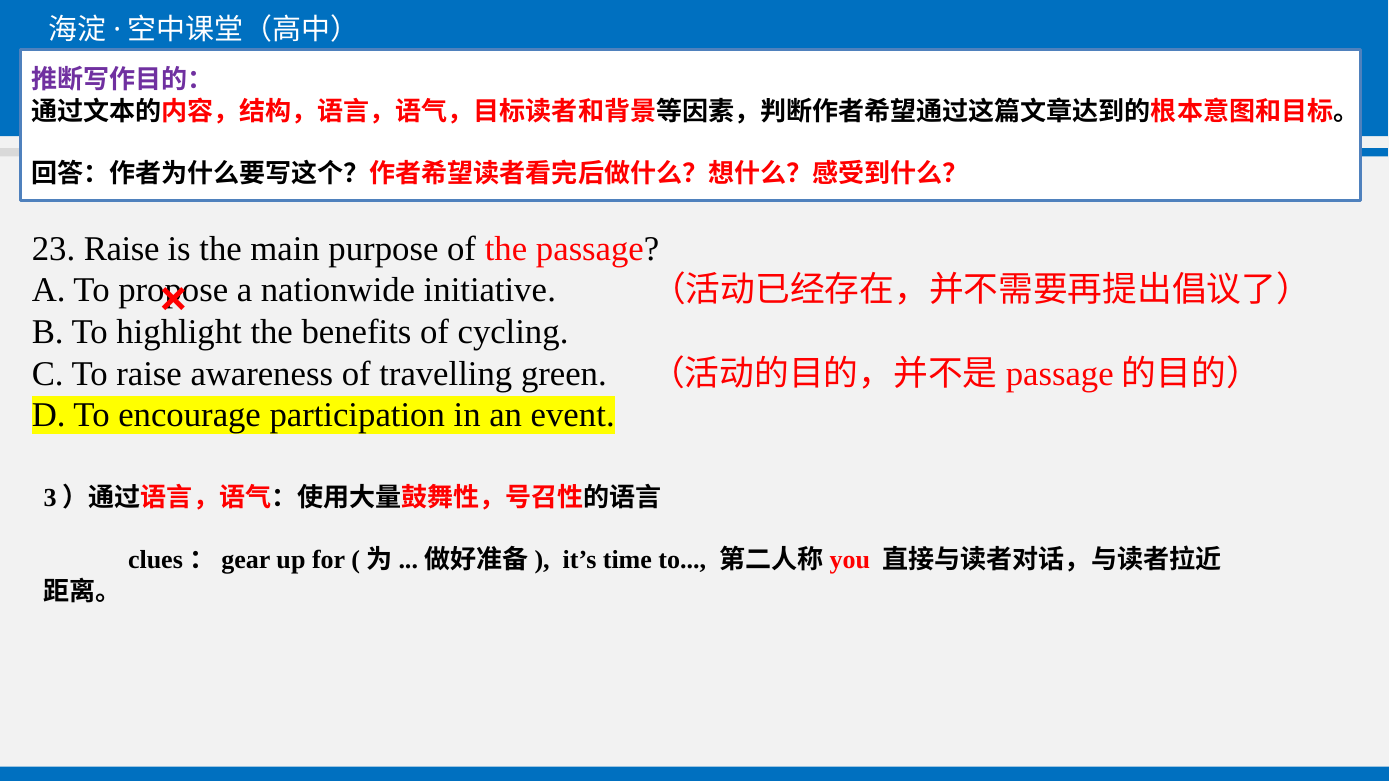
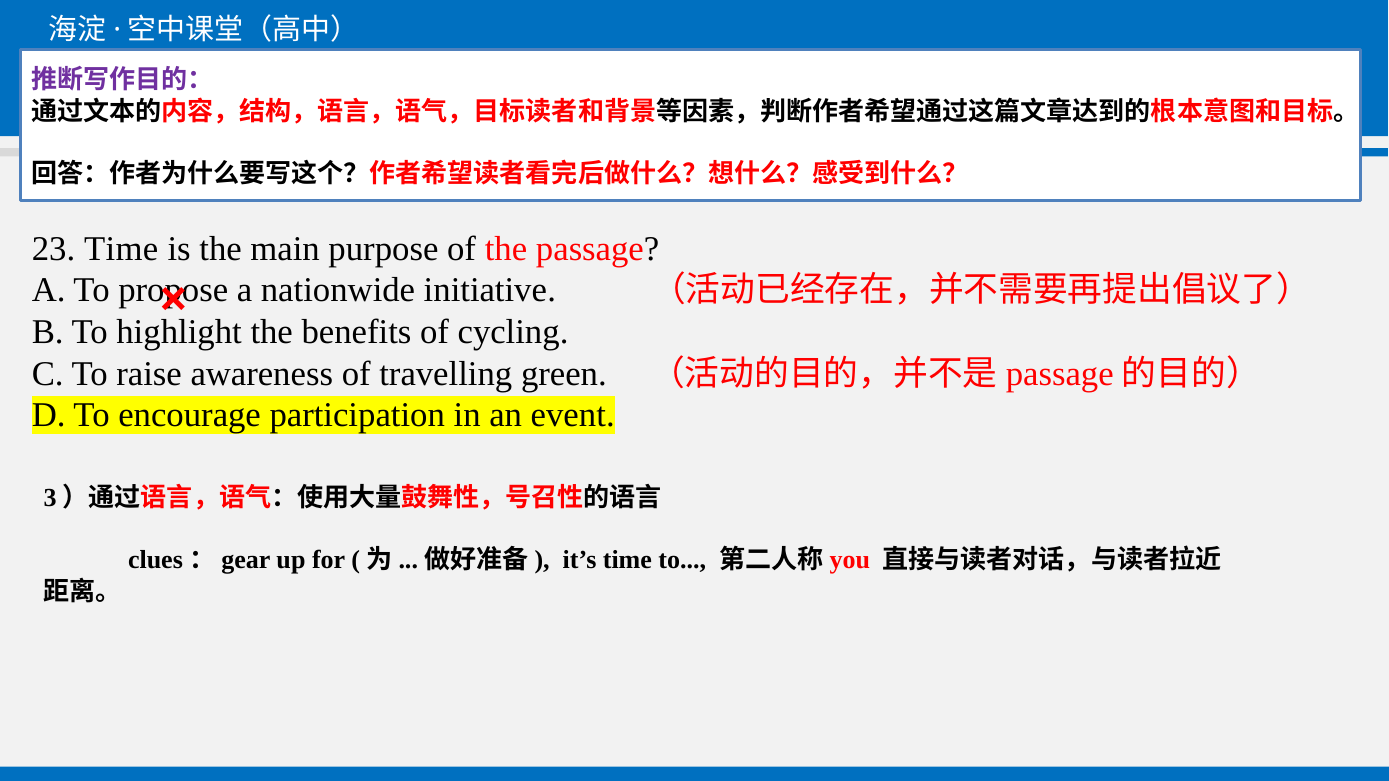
23 Raise: Raise -> Time
